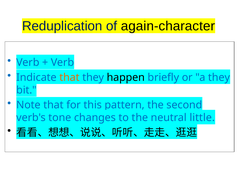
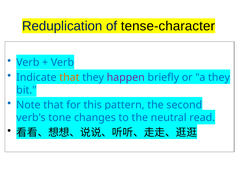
again-character: again-character -> tense-character
happen colour: black -> purple
little: little -> read
